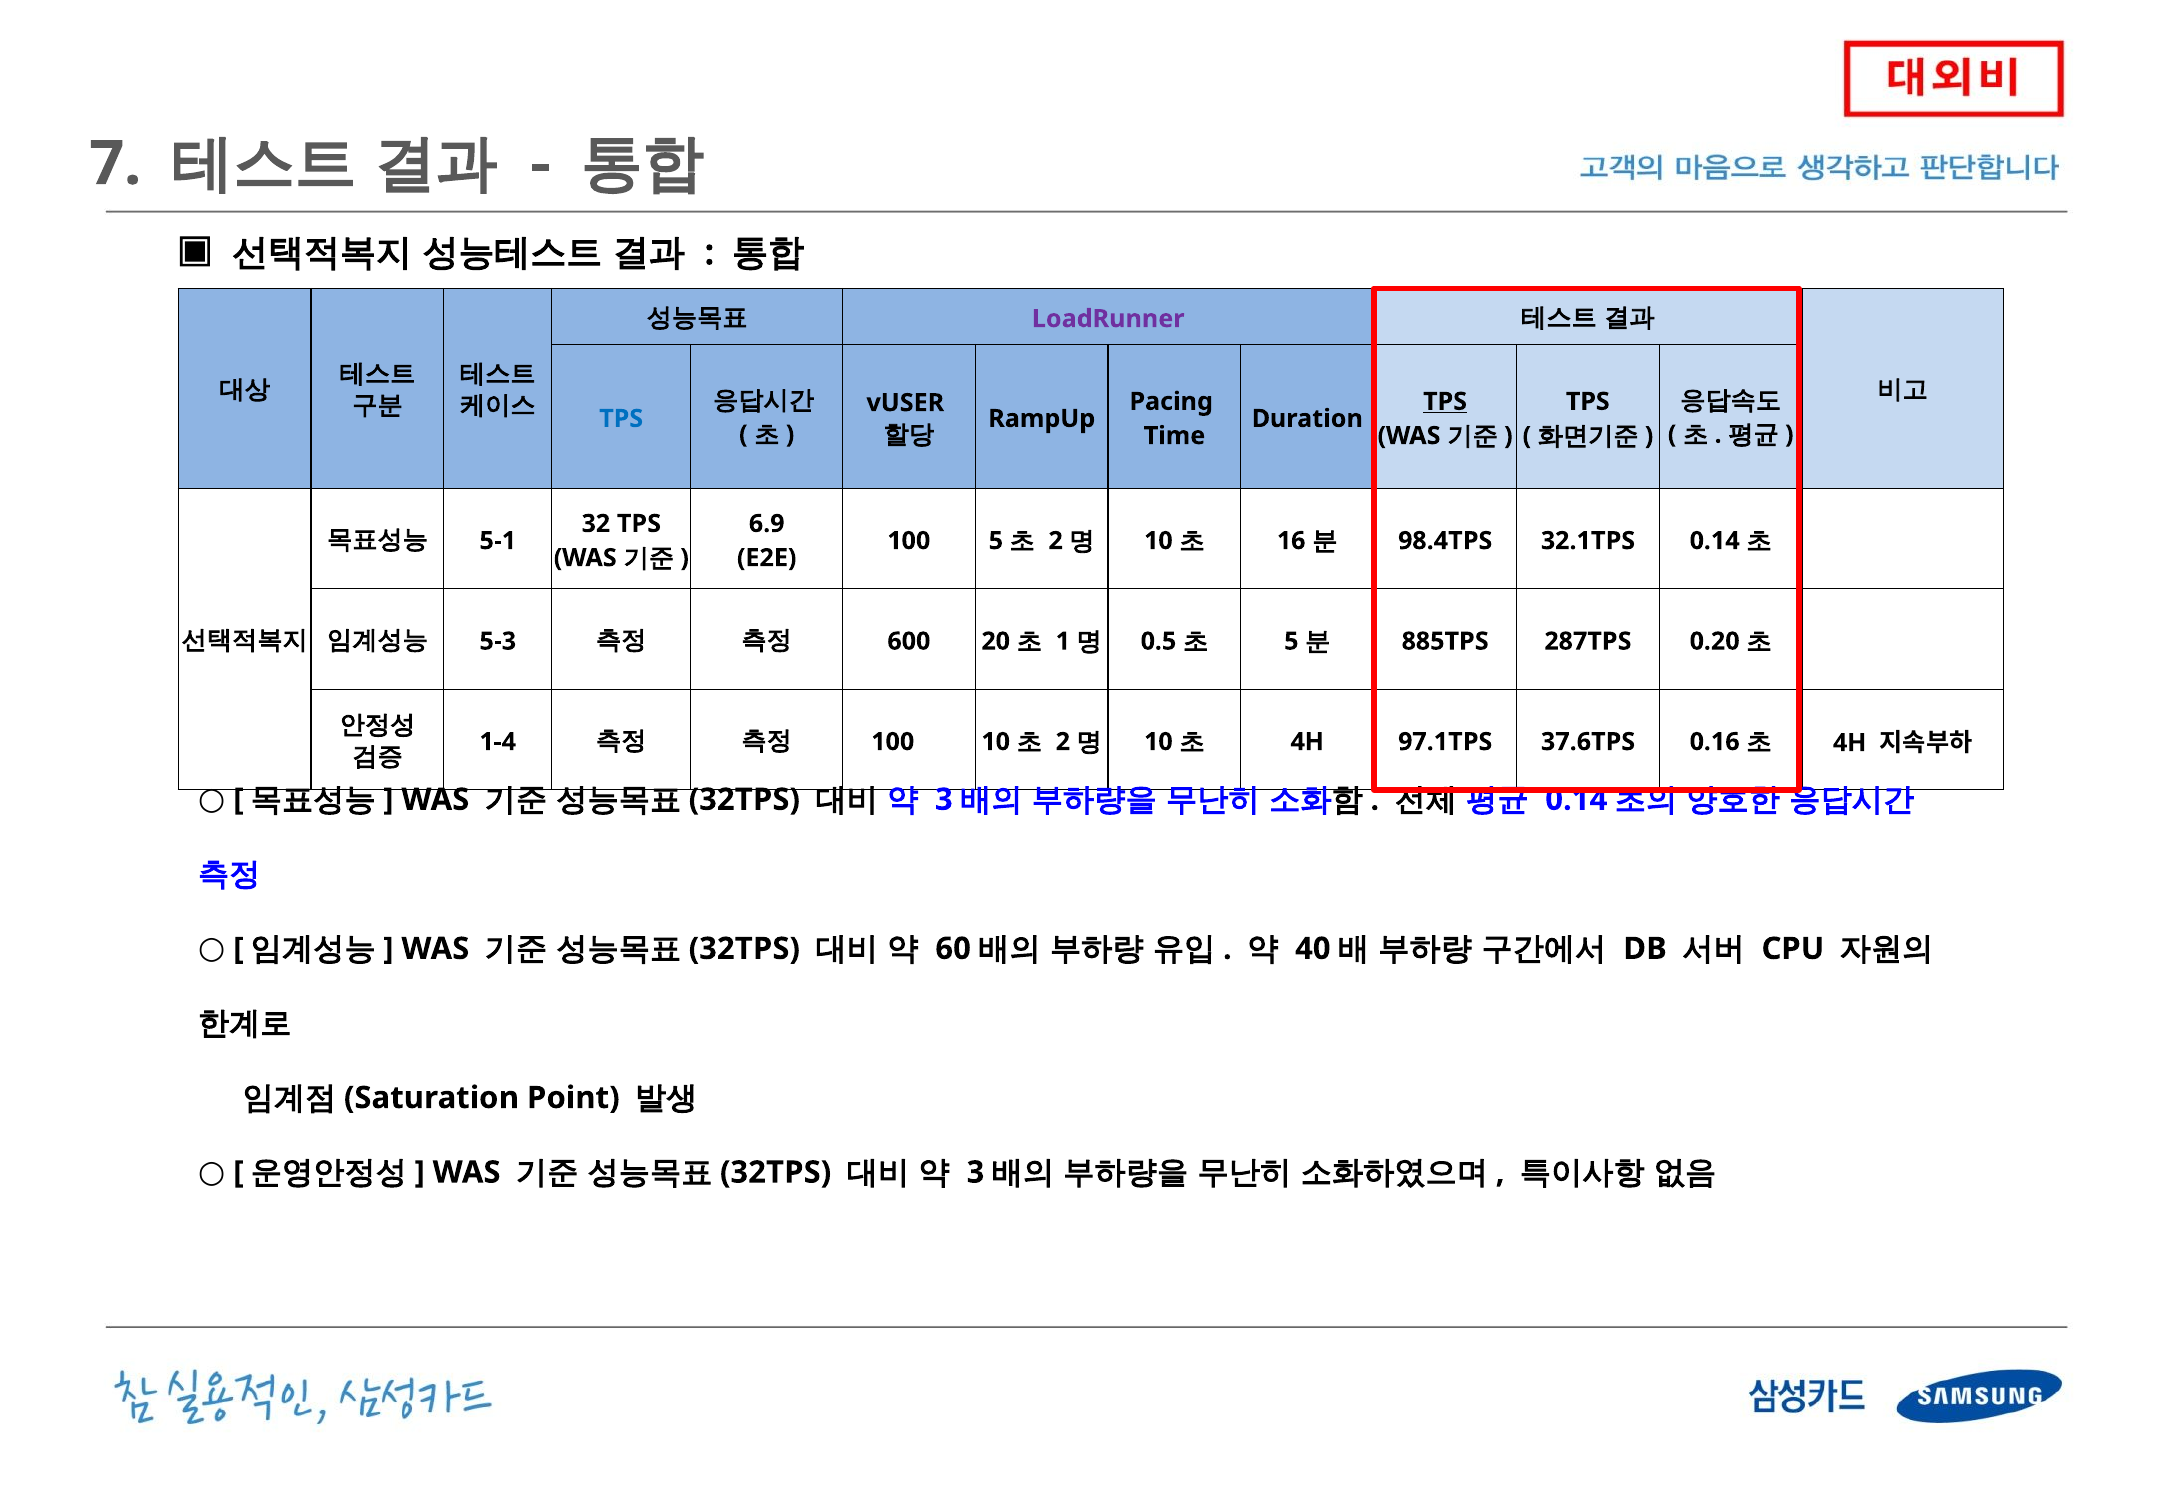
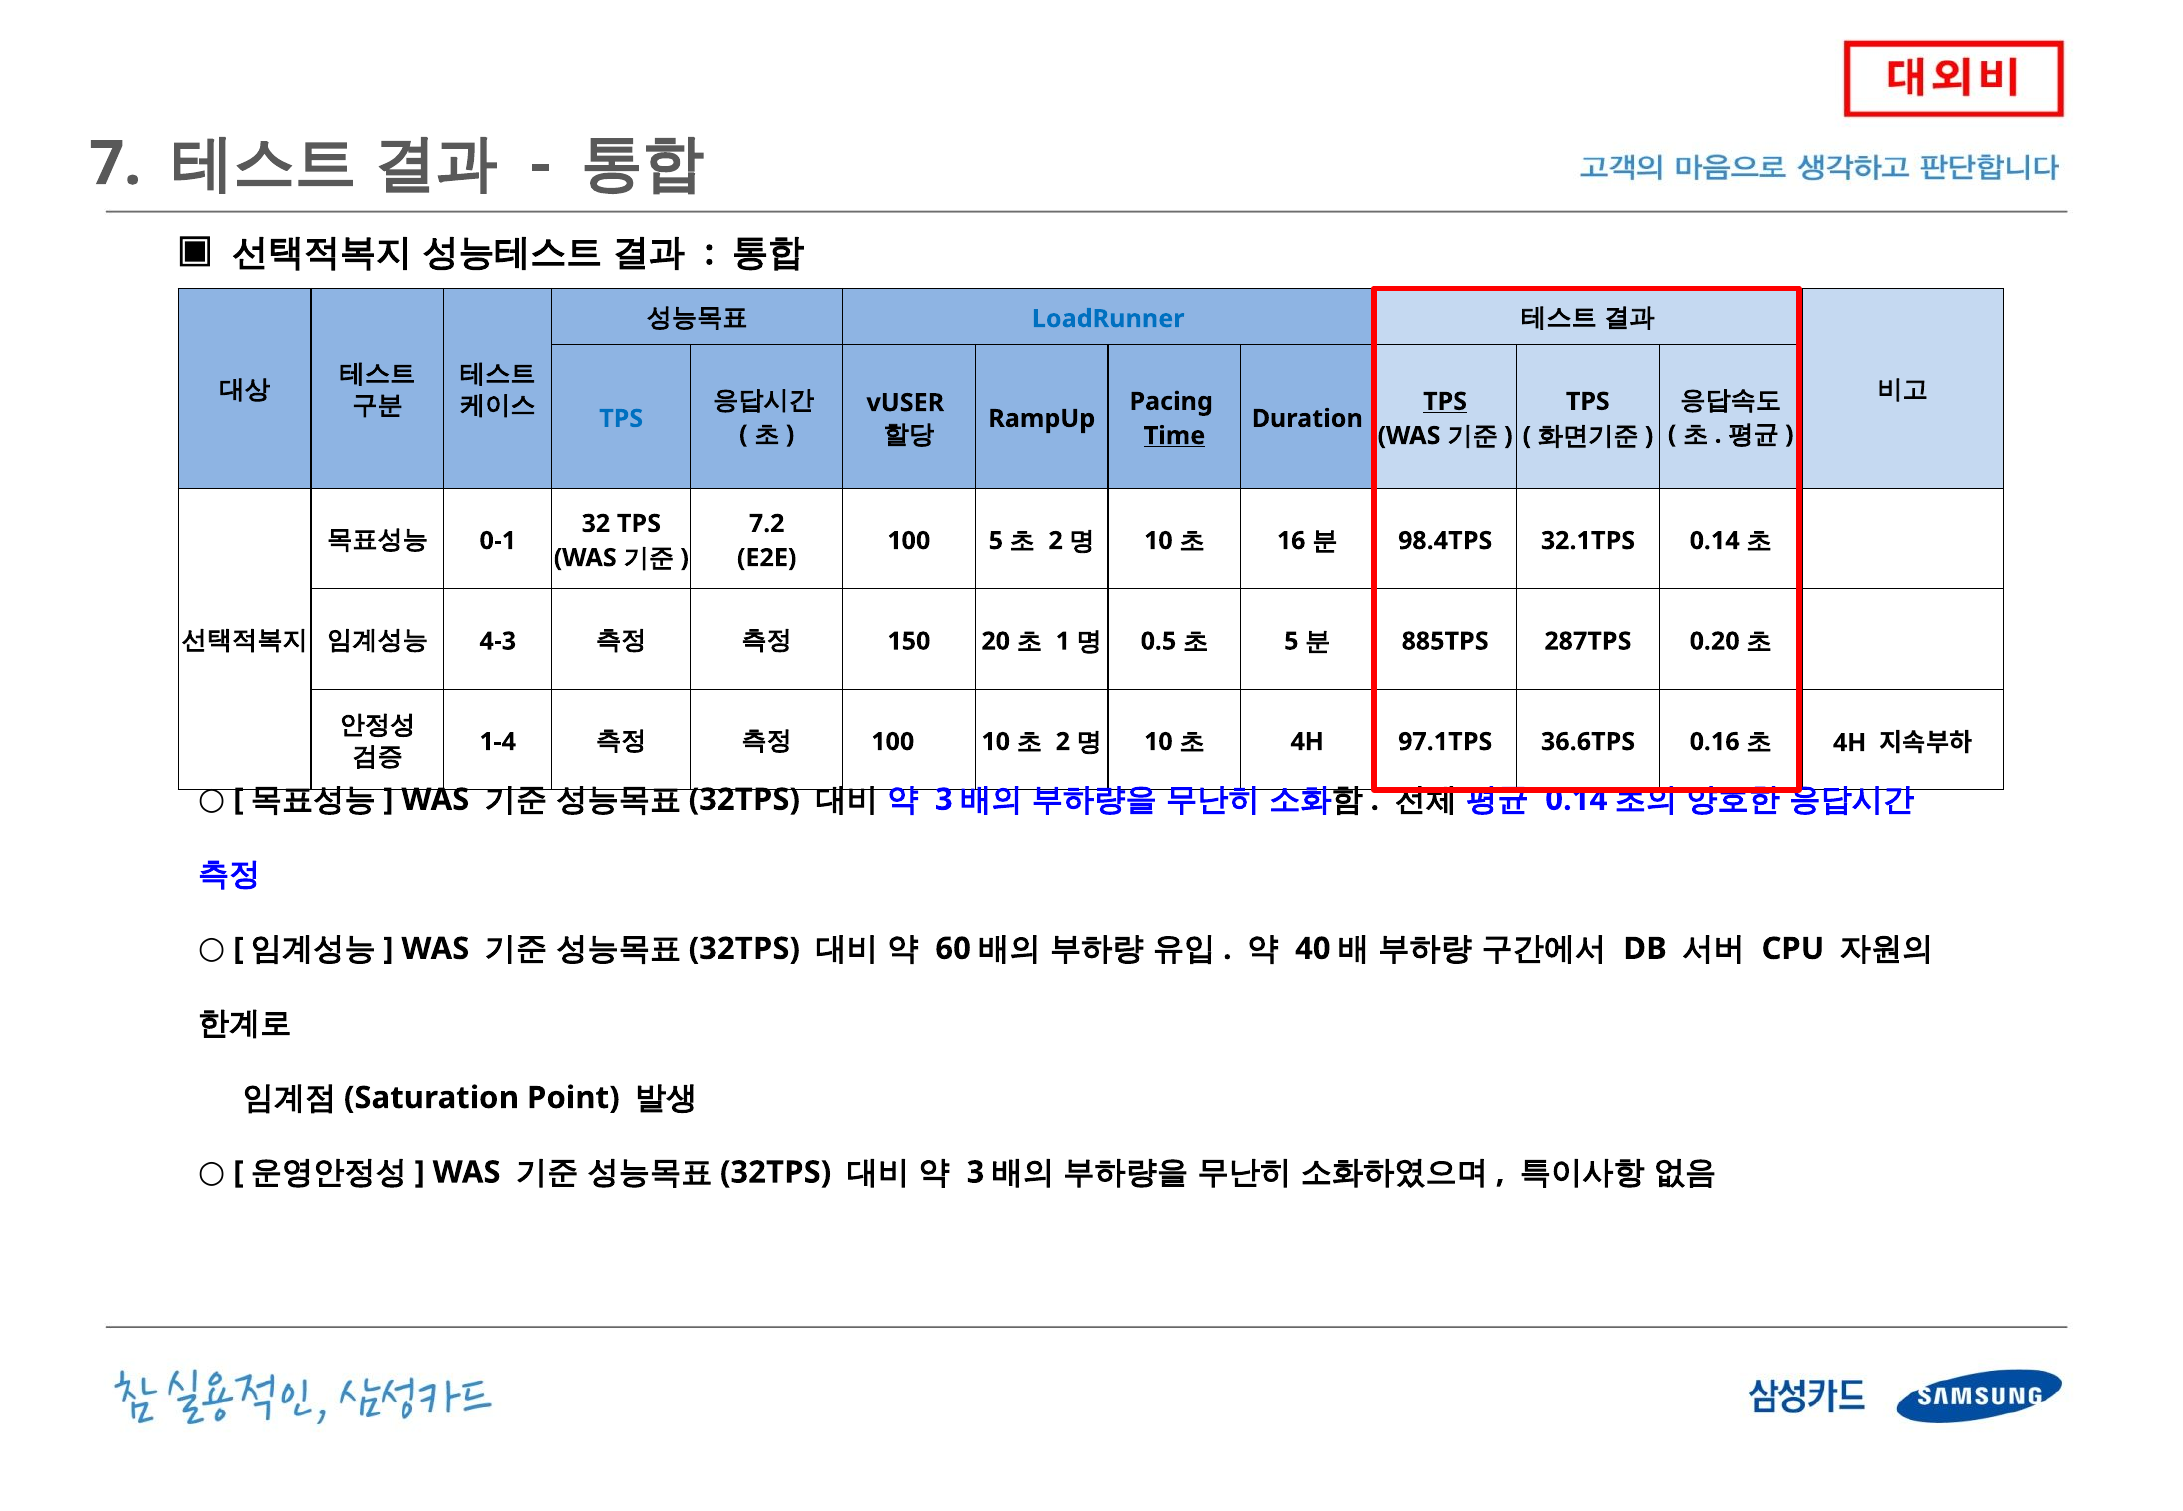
LoadRunner colour: purple -> blue
Time underline: none -> present
6.9: 6.9 -> 7.2
5-1: 5-1 -> 0-1
5-3: 5-3 -> 4-3
600: 600 -> 150
37.6TPS: 37.6TPS -> 36.6TPS
